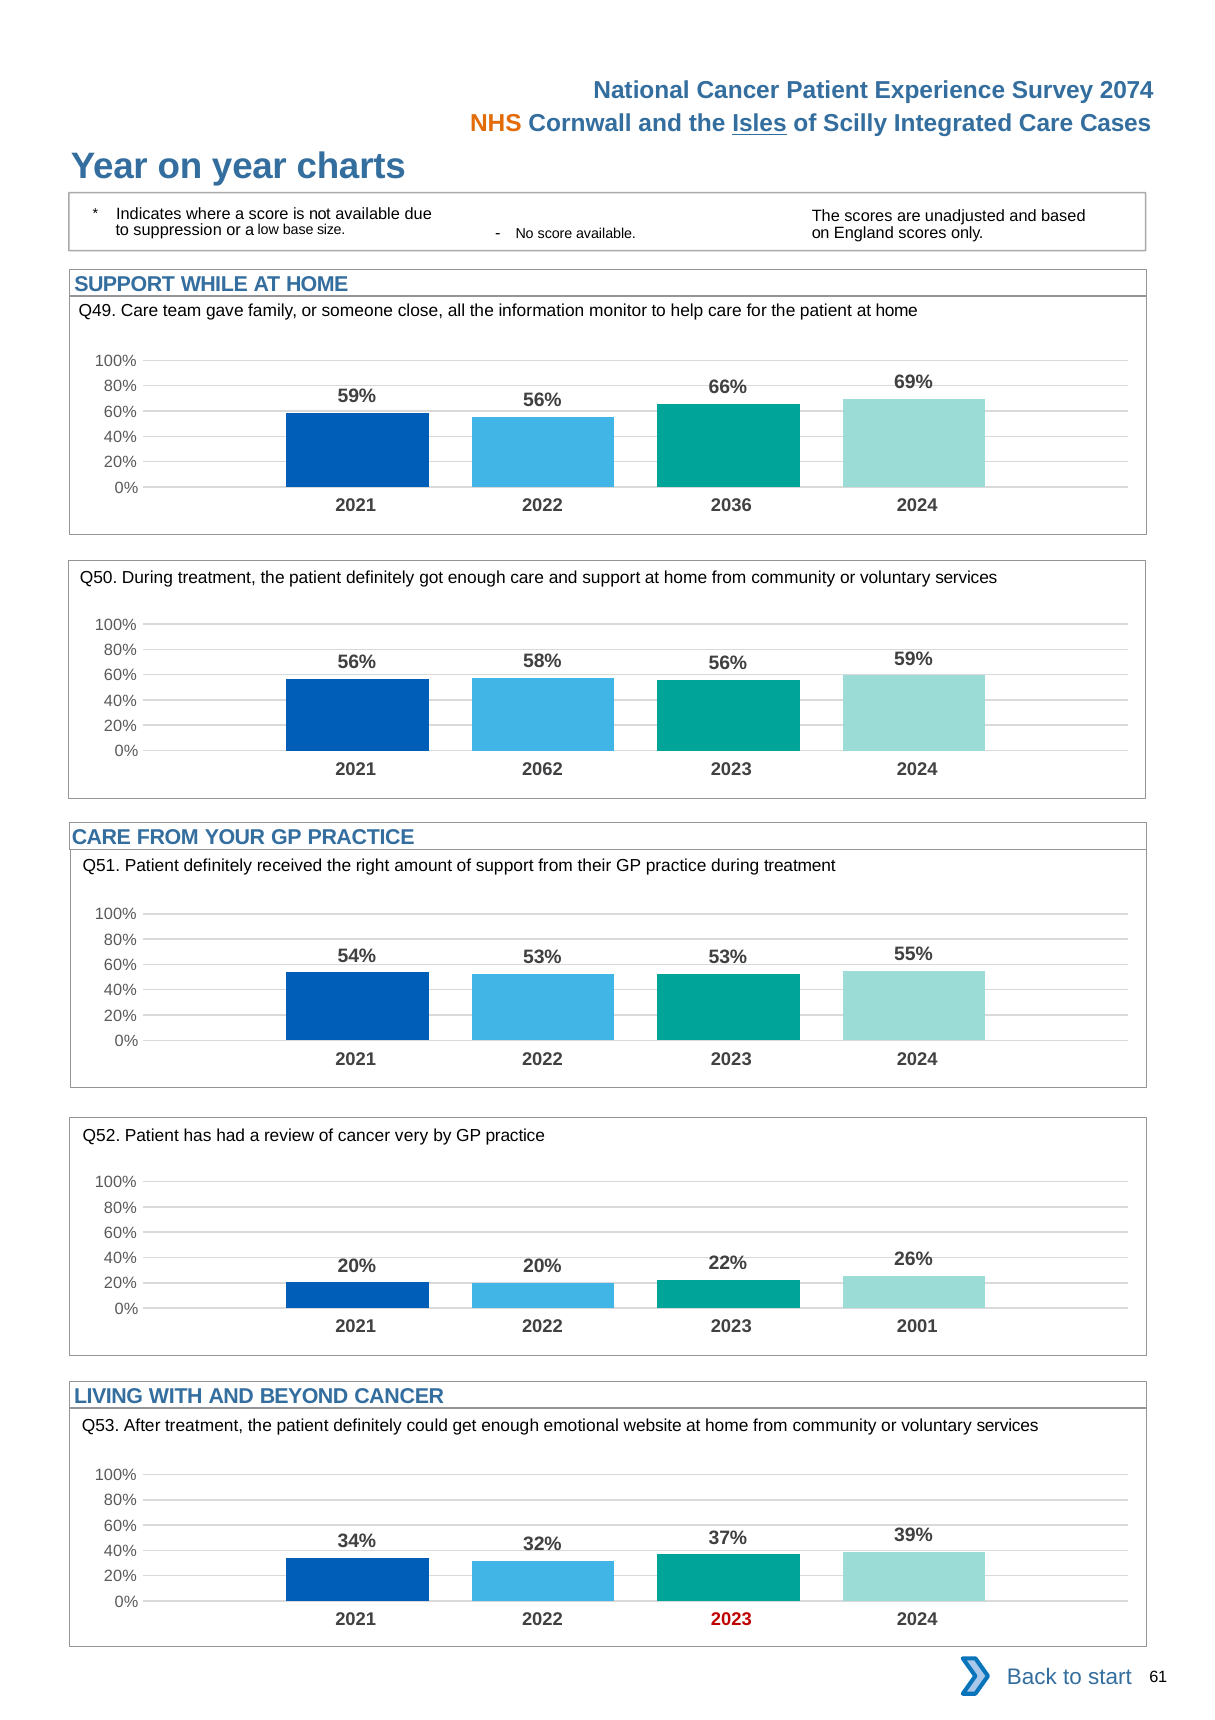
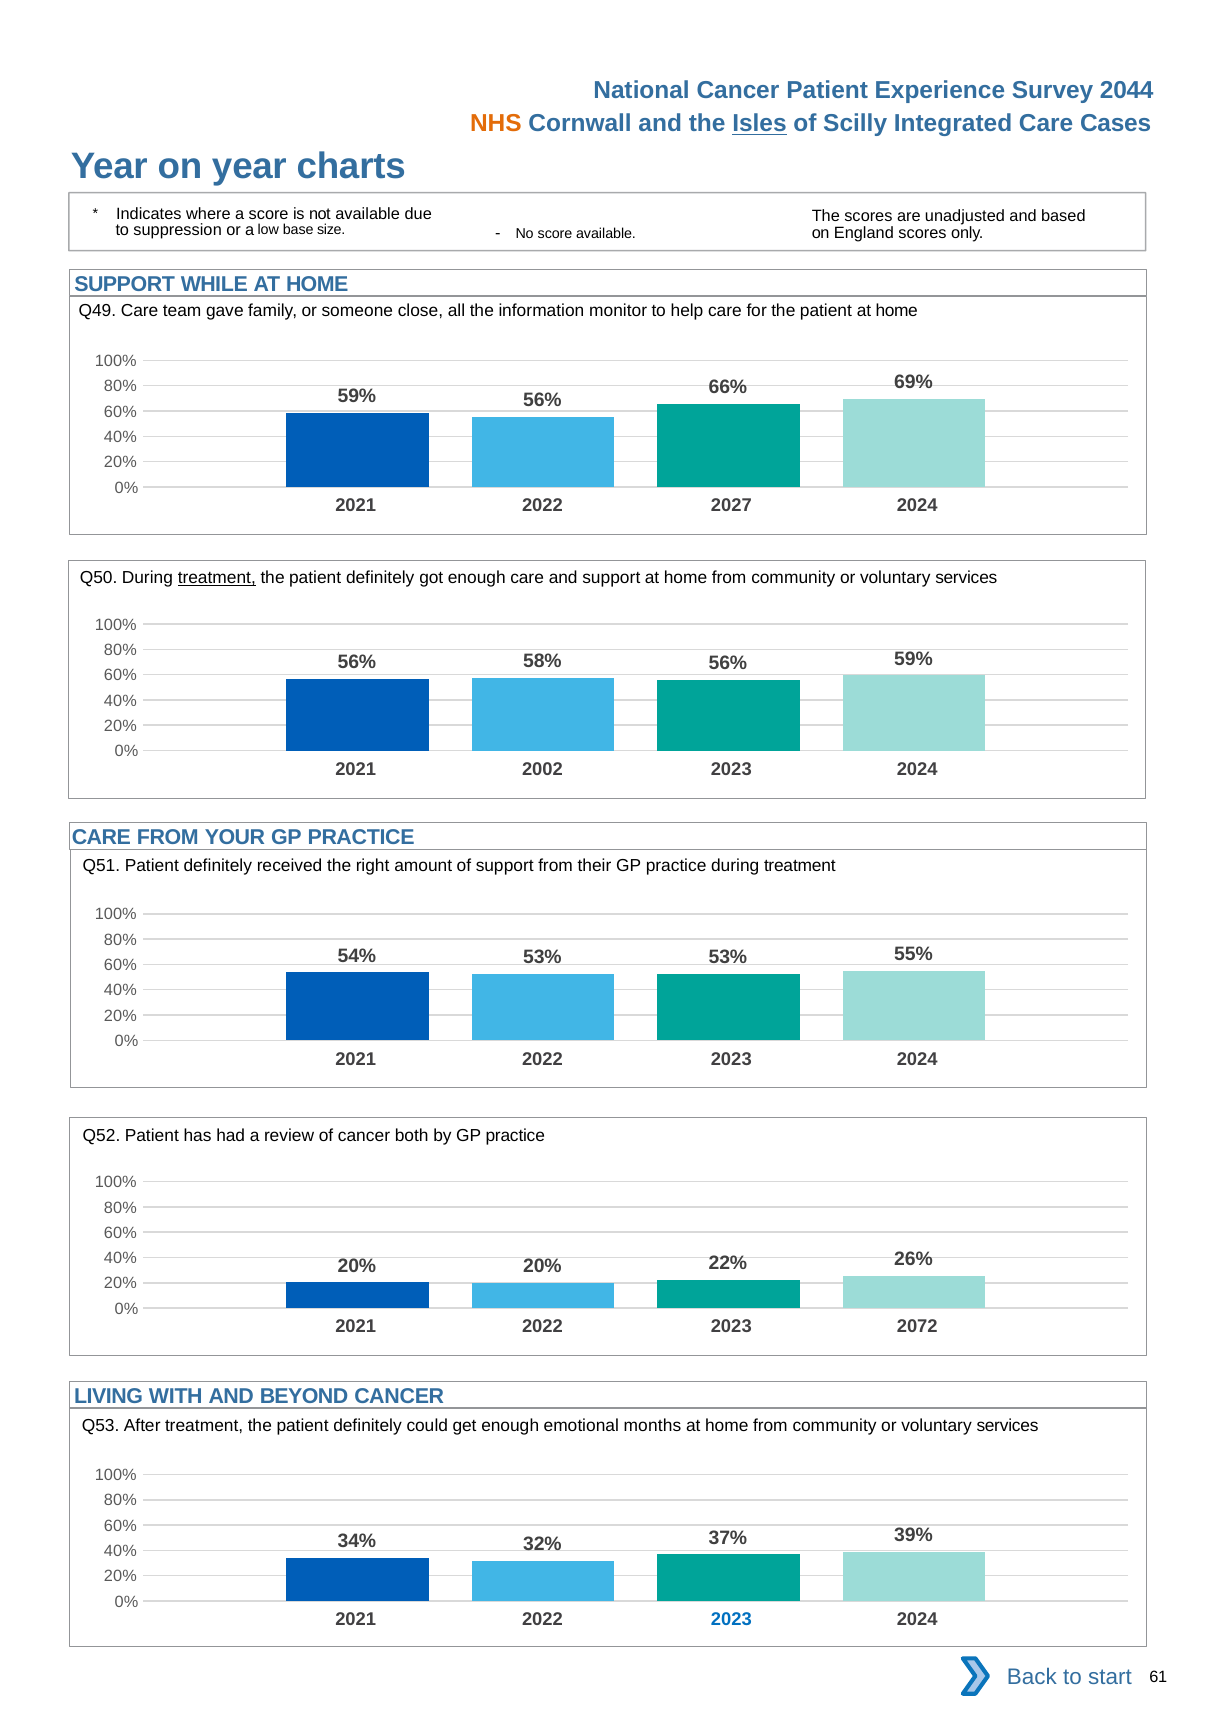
2074: 2074 -> 2044
2036: 2036 -> 2027
treatment at (217, 577) underline: none -> present
2062: 2062 -> 2002
very: very -> both
2001: 2001 -> 2072
website: website -> months
2023 at (731, 1619) colour: red -> blue
